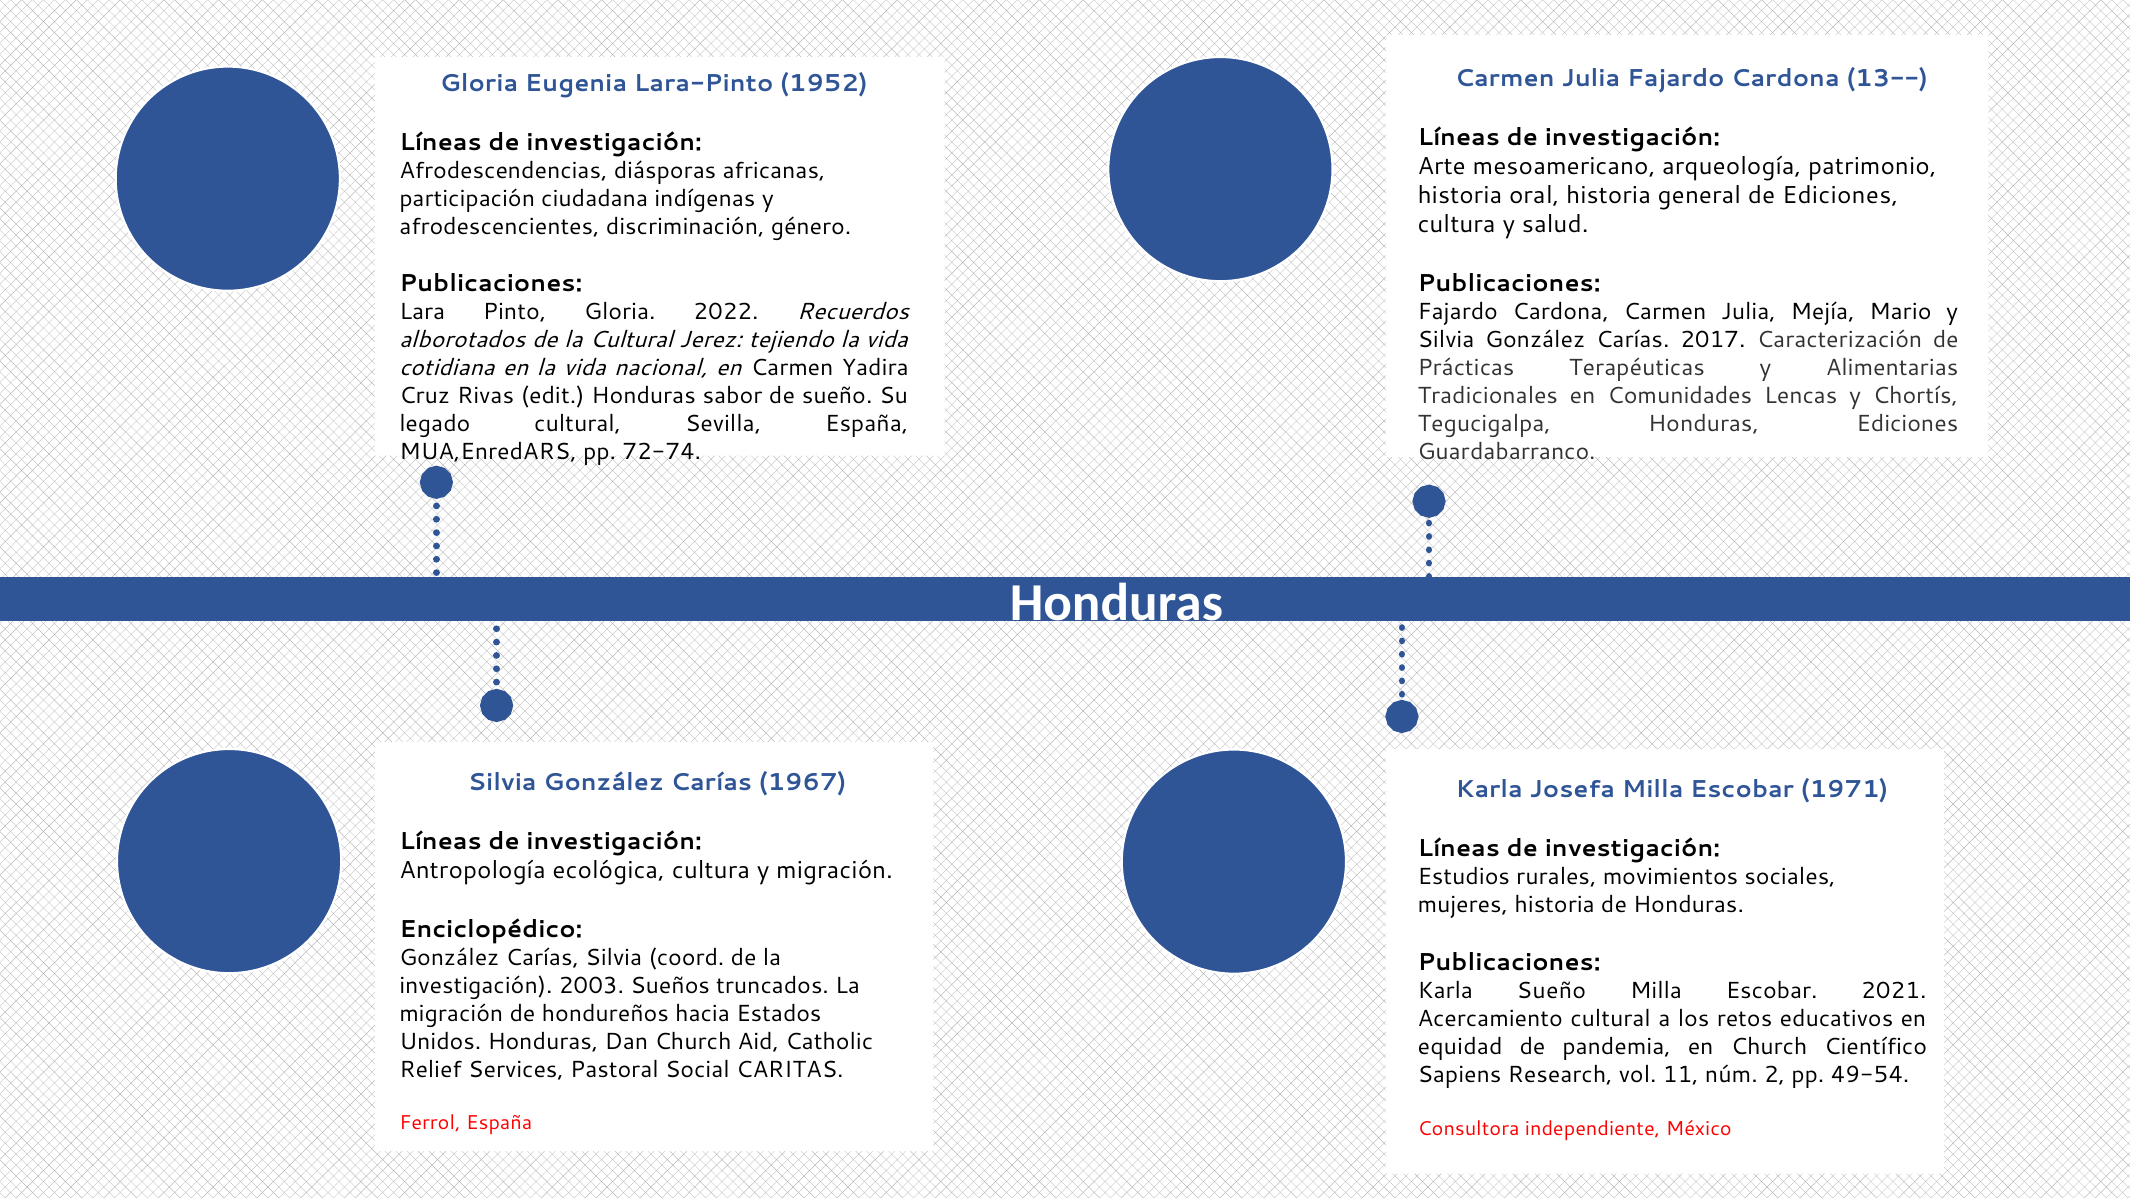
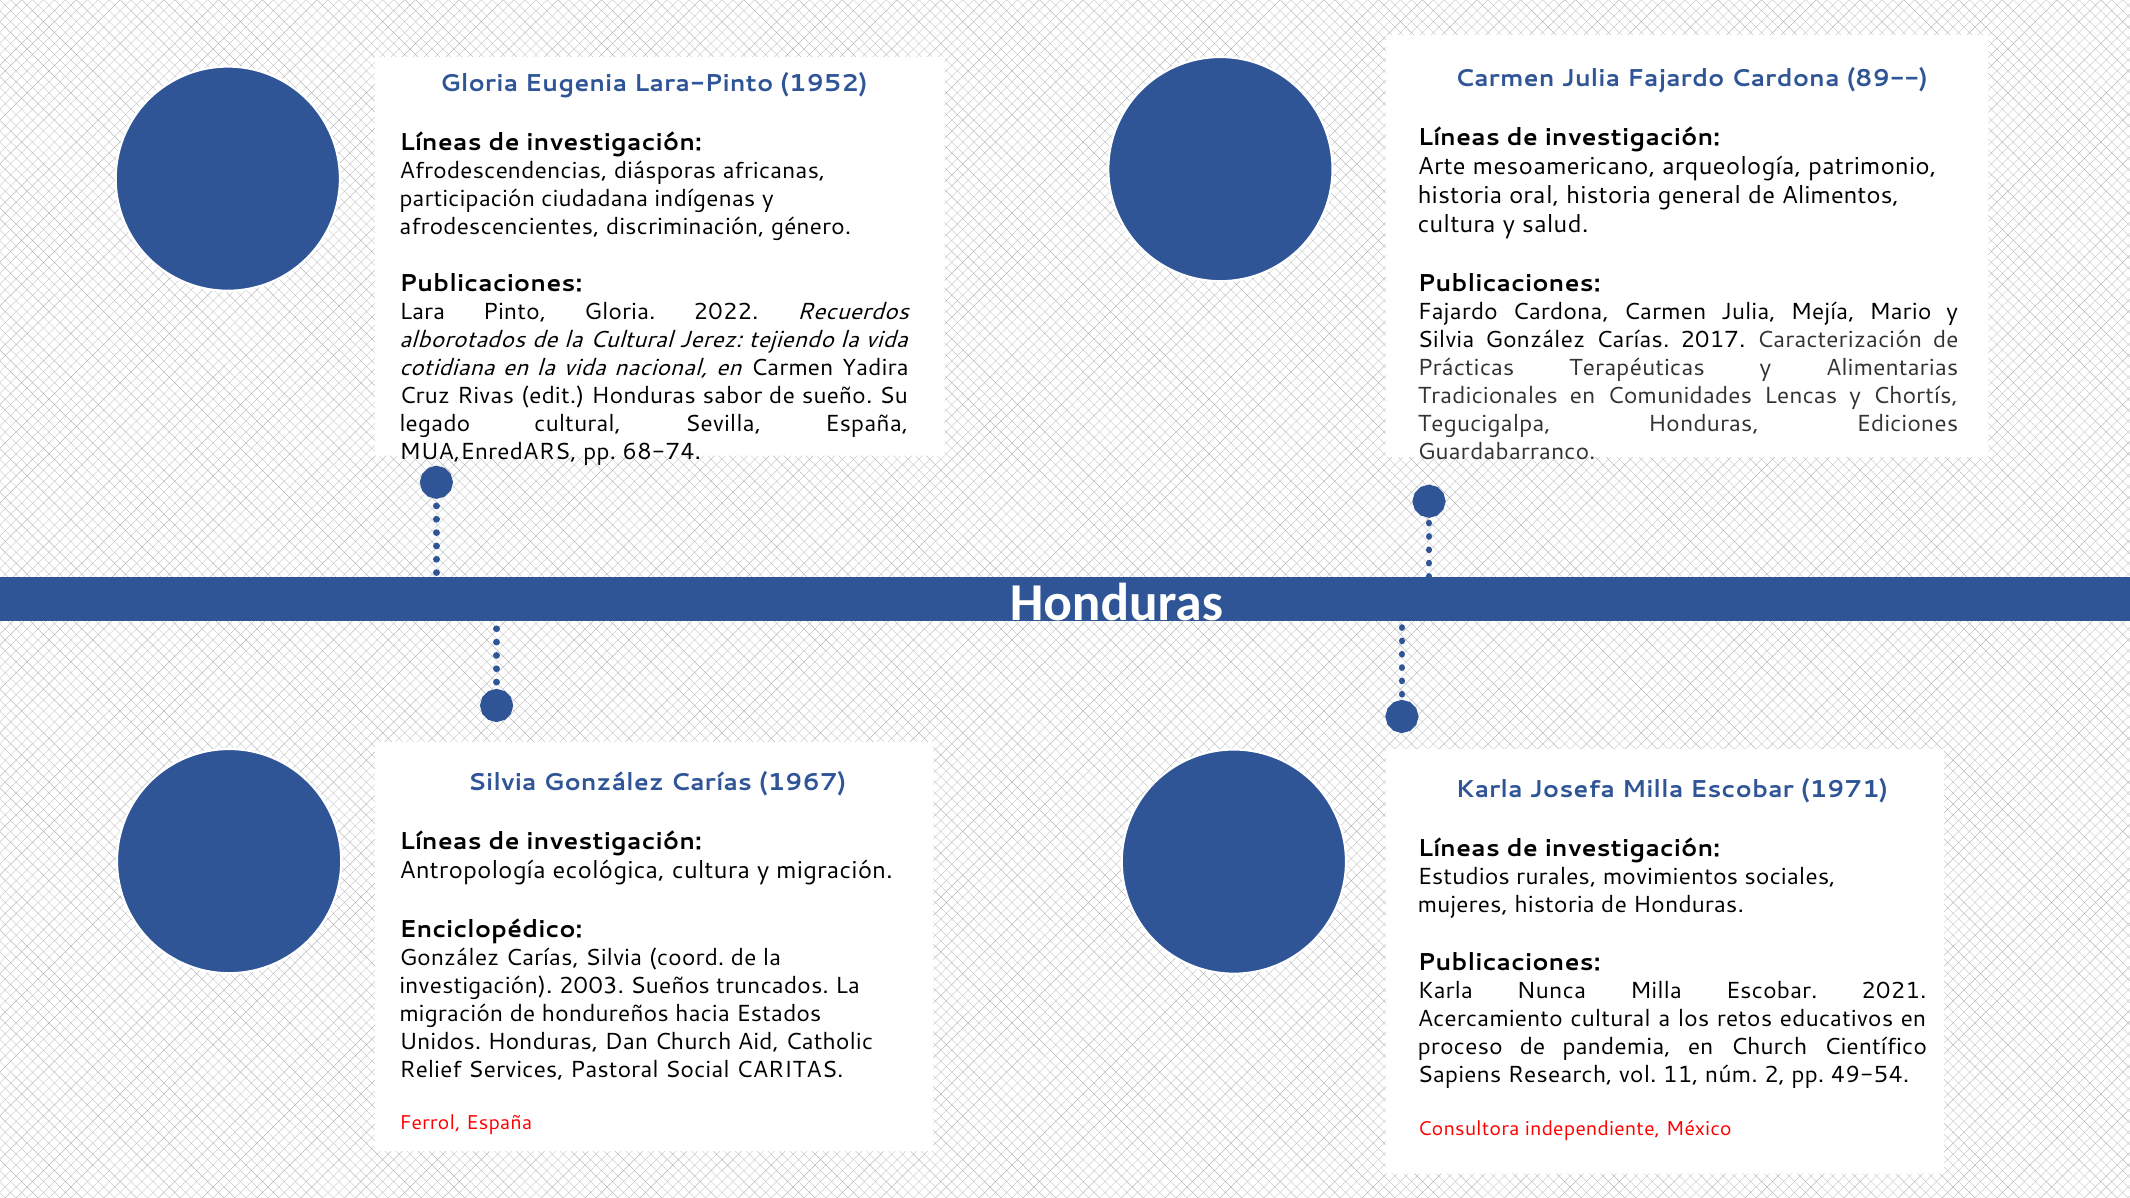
13--: 13-- -> 89--
de Ediciones: Ediciones -> Alimentos
72-74: 72-74 -> 68-74
Karla Sueño: Sueño -> Nunca
equidad: equidad -> proceso
